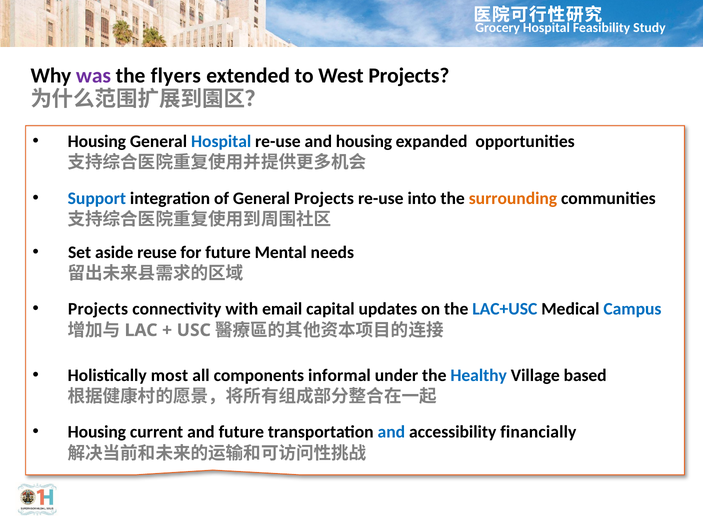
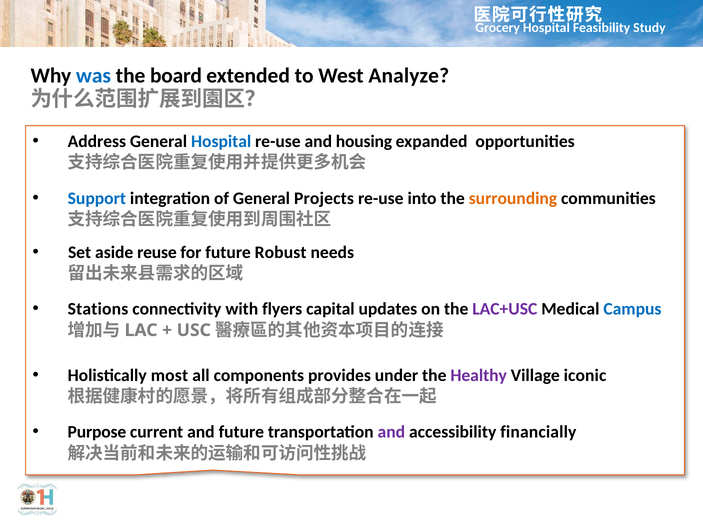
was colour: purple -> blue
flyers: flyers -> board
West Projects: Projects -> Analyze
Housing at (97, 142): Housing -> Address
Mental: Mental -> Robust
Projects at (98, 309): Projects -> Stations
email: email -> flyers
LAC+USC colour: blue -> purple
informal: informal -> provides
Healthy colour: blue -> purple
based: based -> iconic
Housing at (97, 432): Housing -> Purpose
and at (391, 432) colour: blue -> purple
